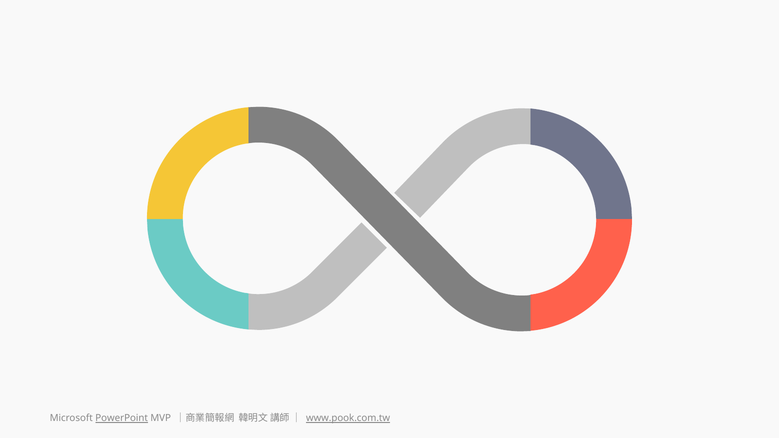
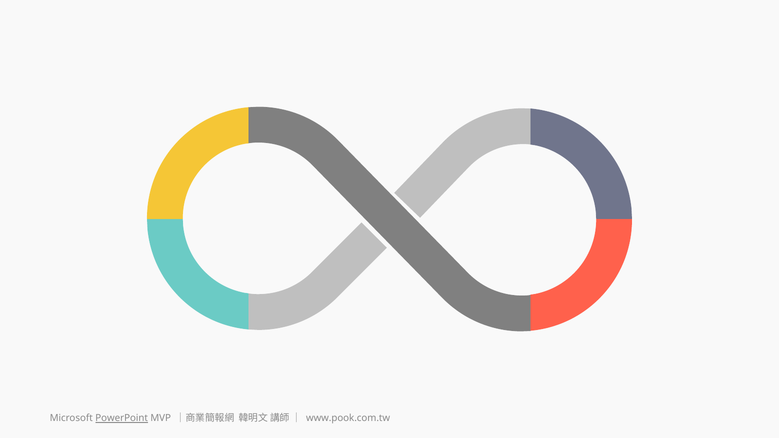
www.pook.com.tw underline: present -> none
